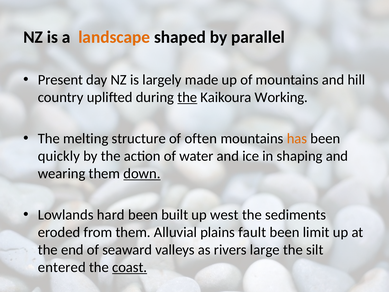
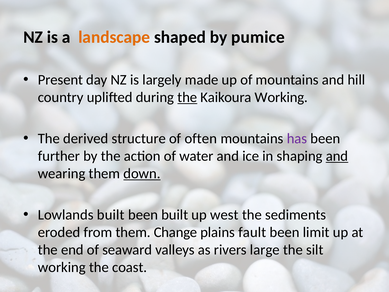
parallel: parallel -> pumice
melting: melting -> derived
has colour: orange -> purple
quickly: quickly -> further
and at (337, 156) underline: none -> present
Lowlands hard: hard -> built
Alluvial: Alluvial -> Change
entered at (62, 267): entered -> working
coast underline: present -> none
